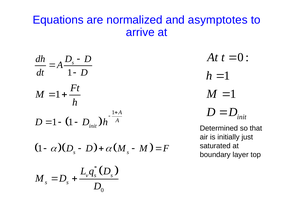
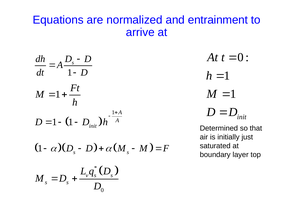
asymptotes: asymptotes -> entrainment
